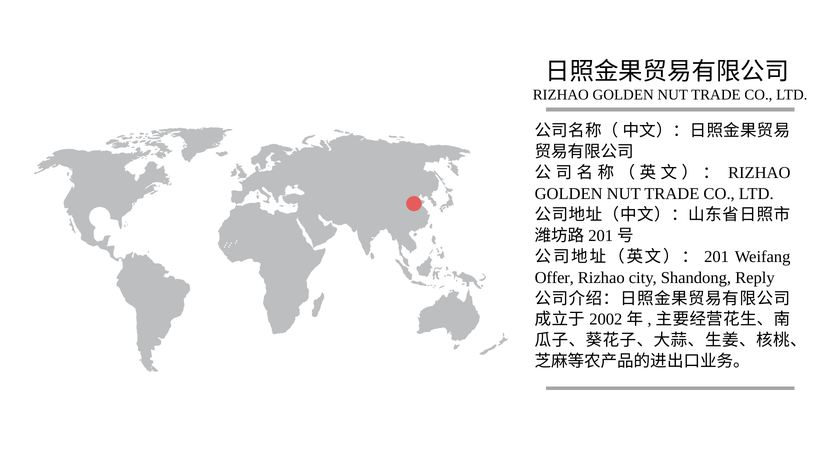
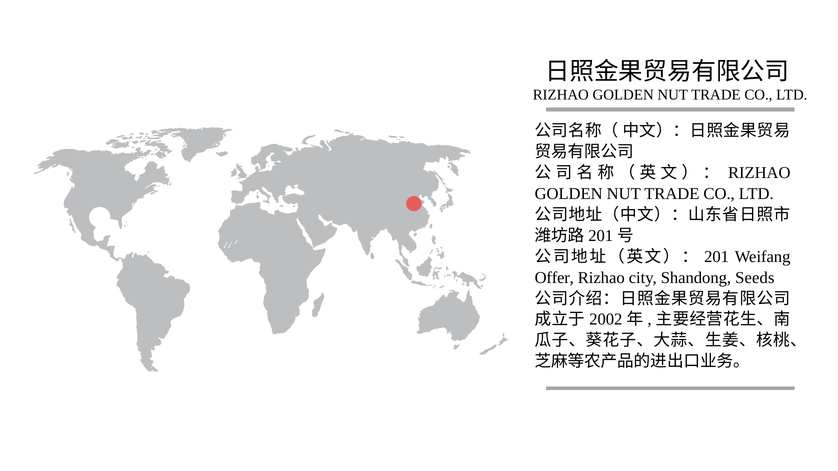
Reply: Reply -> Seeds
